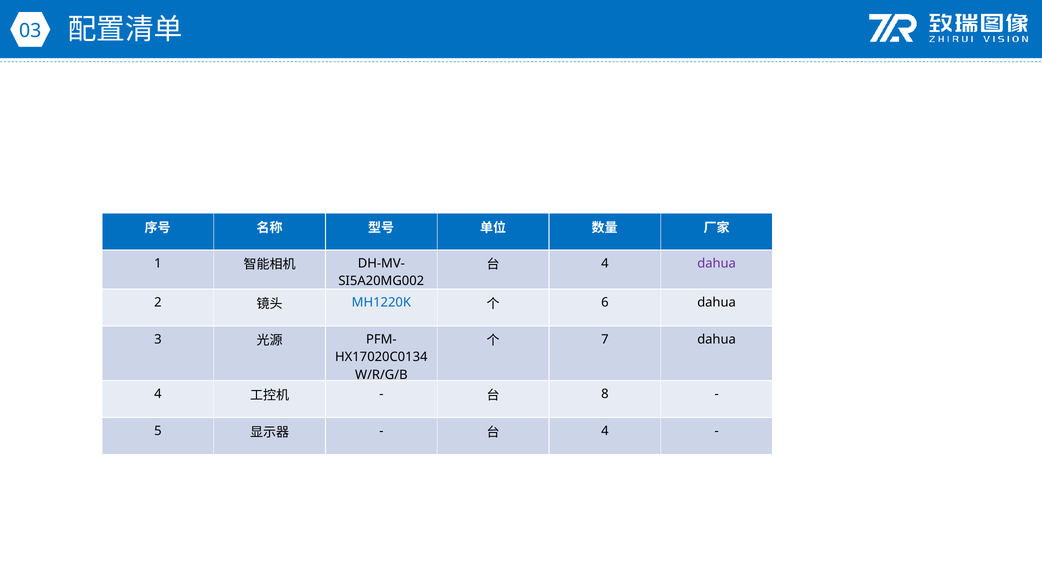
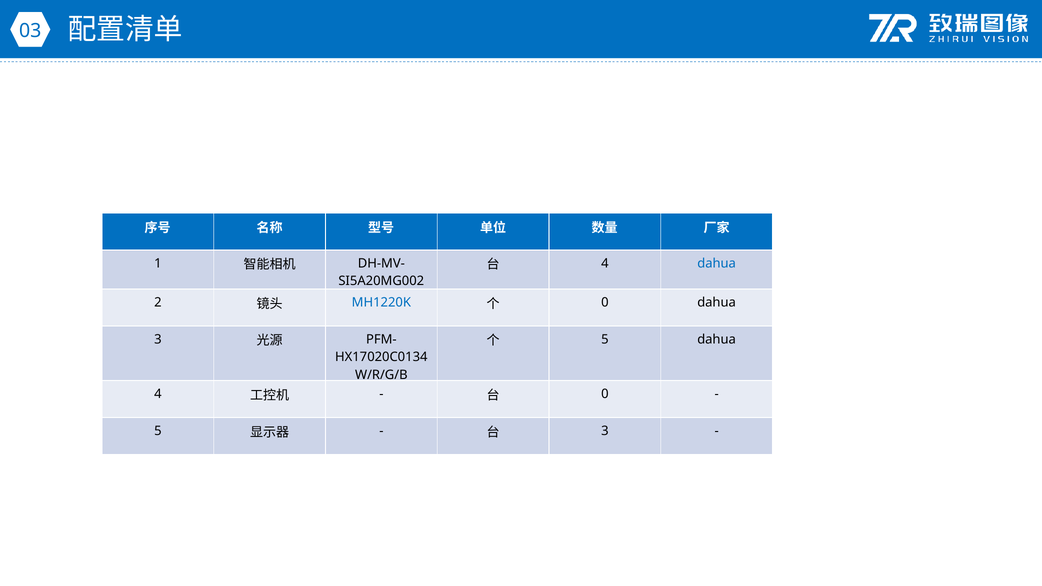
dahua at (717, 264) colour: purple -> blue
6 at (605, 303): 6 -> 0
7 at (605, 339): 7 -> 5
8 at (605, 394): 8 -> 0
4 at (605, 431): 4 -> 3
